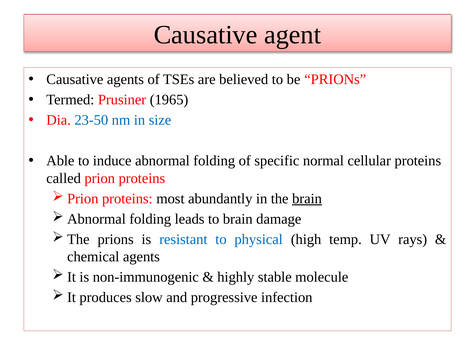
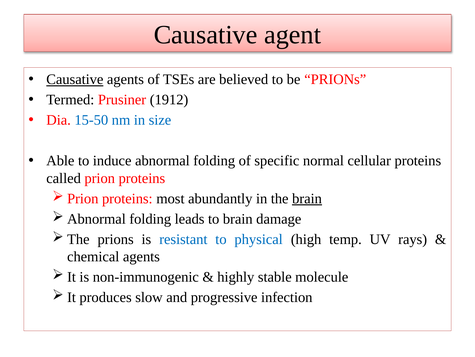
Causative at (75, 79) underline: none -> present
1965: 1965 -> 1912
23-50: 23-50 -> 15-50
